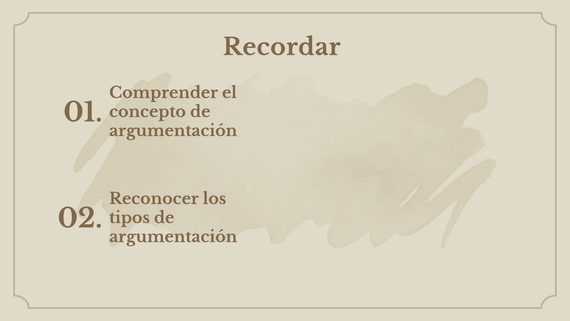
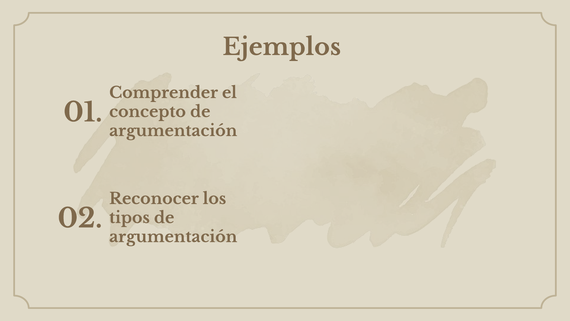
Recordar: Recordar -> Ejemplos
